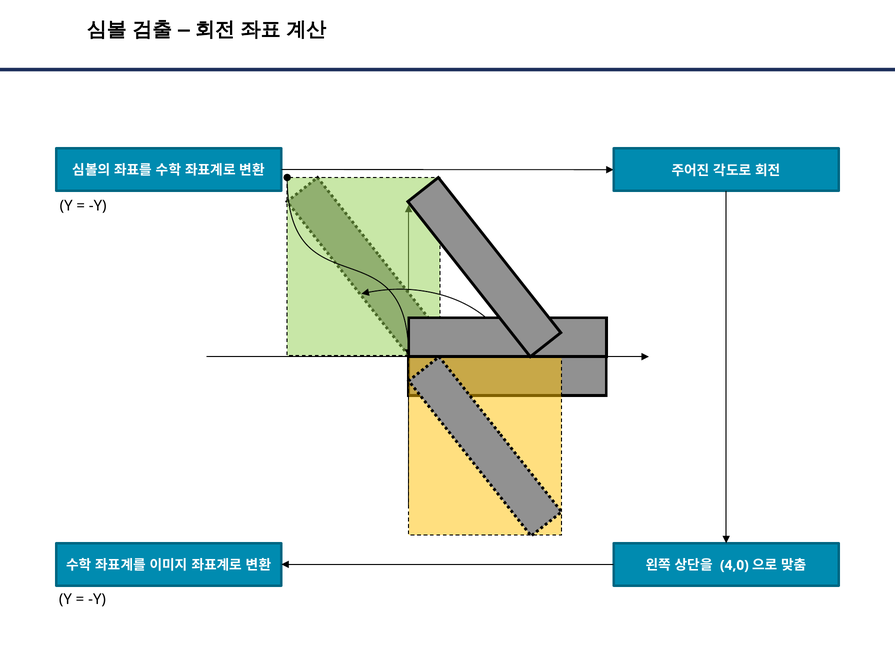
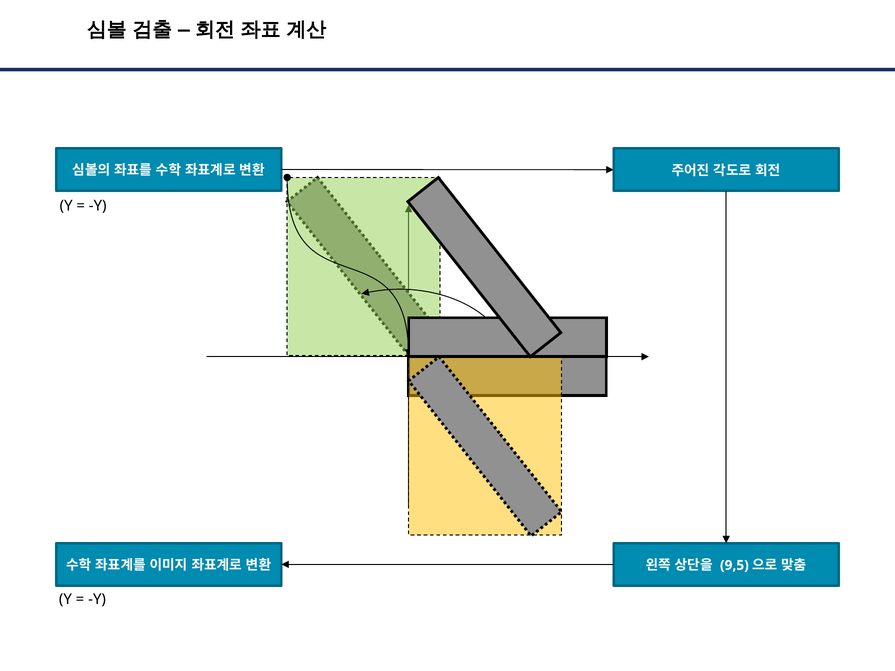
4,0: 4,0 -> 9,5
